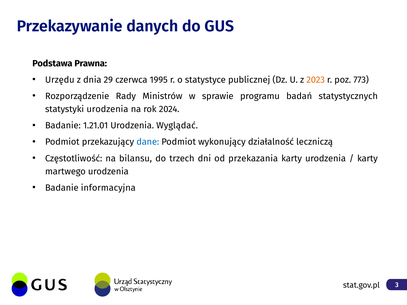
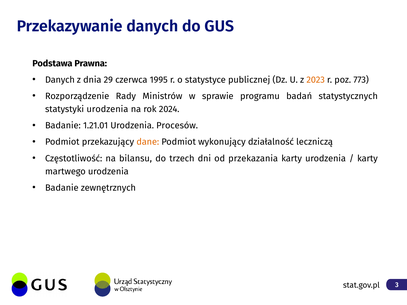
Urzędu at (60, 80): Urzędu -> Danych
Wyglądać: Wyglądać -> Procesów
dane colour: blue -> orange
informacyjna: informacyjna -> zewnętrznych
